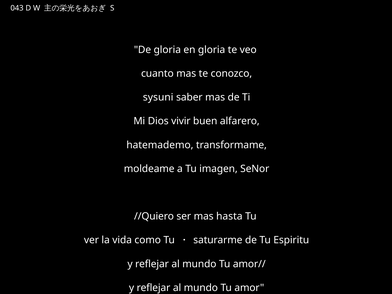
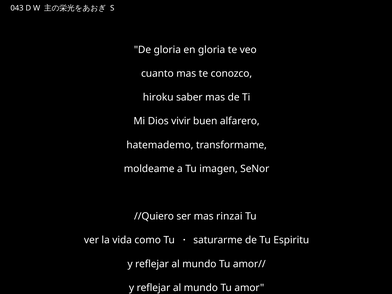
sysuni: sysuni -> hiroku
hasta: hasta -> rinzai
